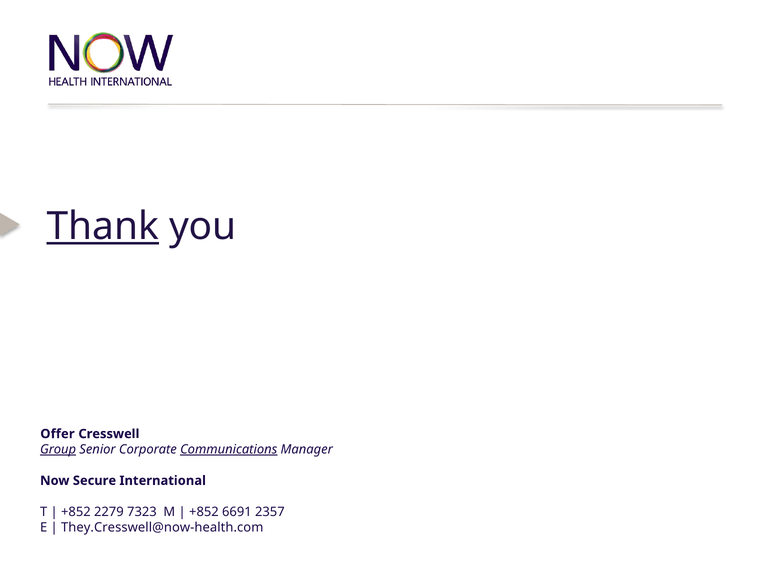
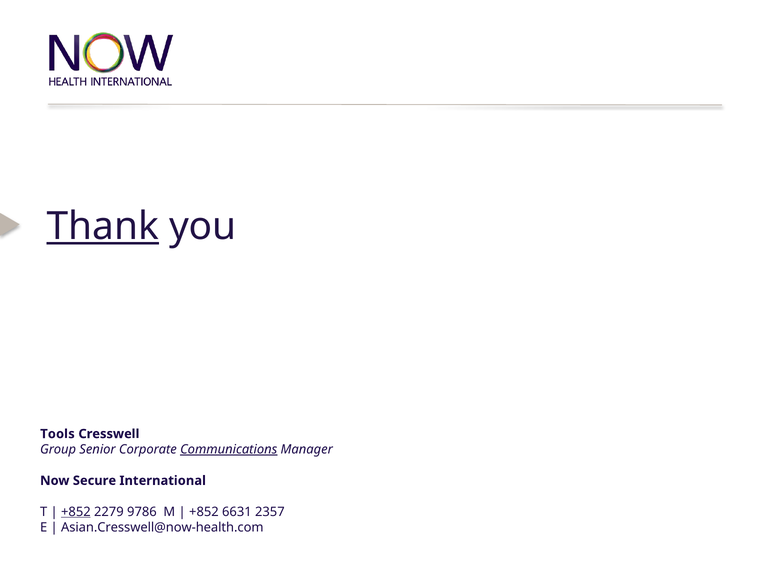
Offer: Offer -> Tools
Group underline: present -> none
+852 at (76, 511) underline: none -> present
7323: 7323 -> 9786
6691: 6691 -> 6631
They.Cresswell@now-health.com: They.Cresswell@now-health.com -> Asian.Cresswell@now-health.com
